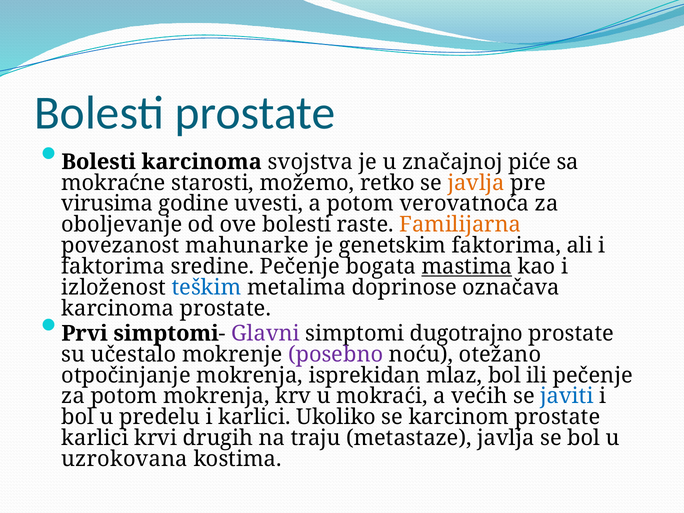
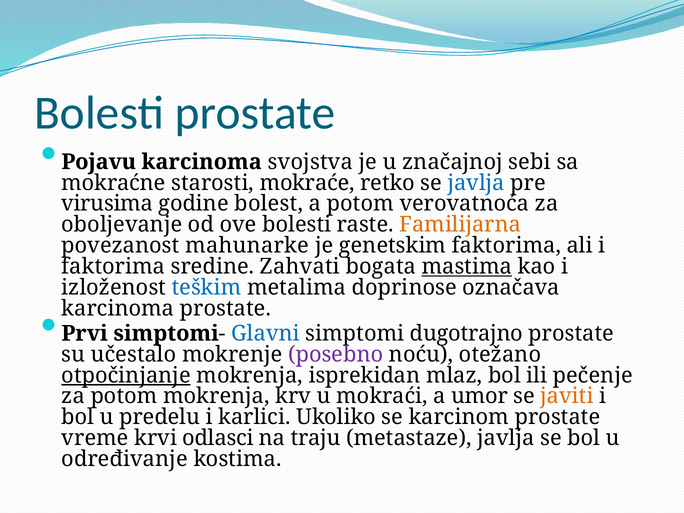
Bolesti at (99, 162): Bolesti -> Pojavu
piće: piće -> sebi
možemo: možemo -> mokraće
javlja at (476, 183) colour: orange -> blue
uvesti: uvesti -> bolest
sredine Pečenje: Pečenje -> Zahvati
Glavni colour: purple -> blue
otpočinjanje underline: none -> present
većih: većih -> umor
javiti colour: blue -> orange
karlici at (95, 438): karlici -> vreme
drugih: drugih -> odlasci
uzrokovana: uzrokovana -> određivanje
